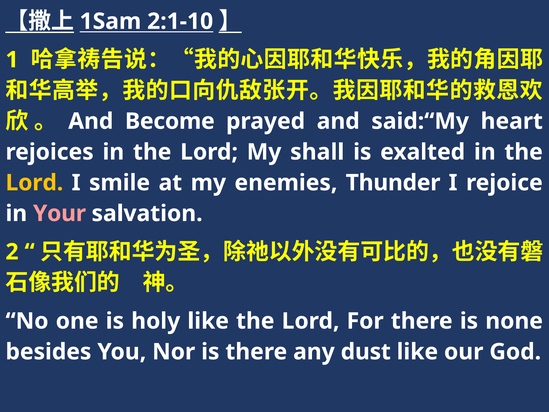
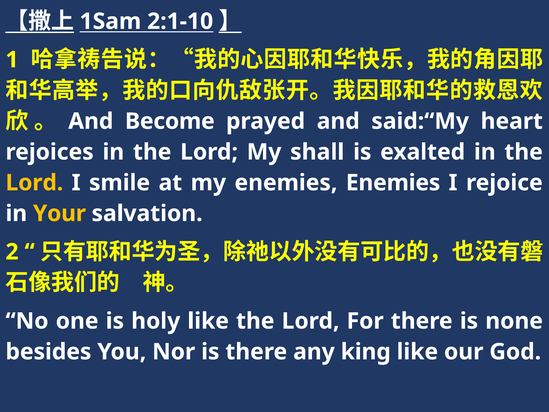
enemies Thunder: Thunder -> Enemies
Your colour: pink -> yellow
dust: dust -> king
